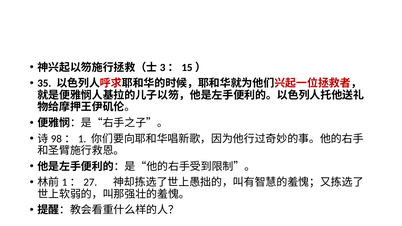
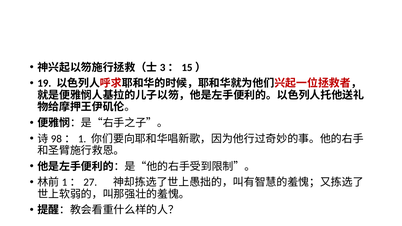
35: 35 -> 19
